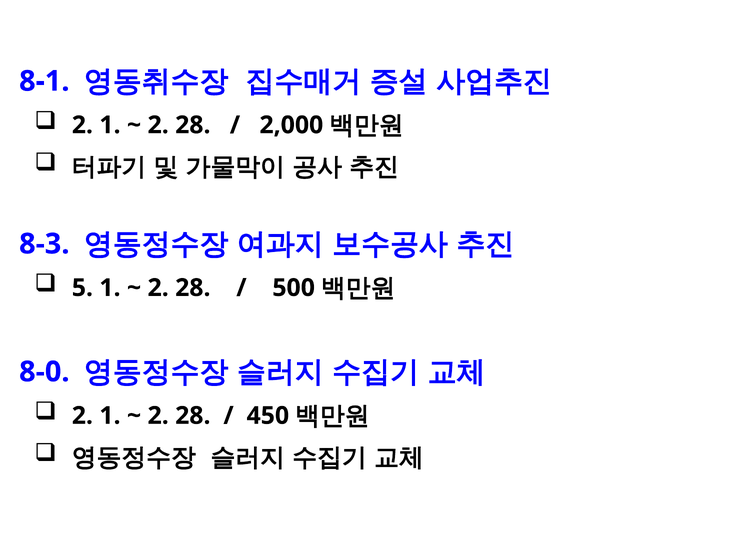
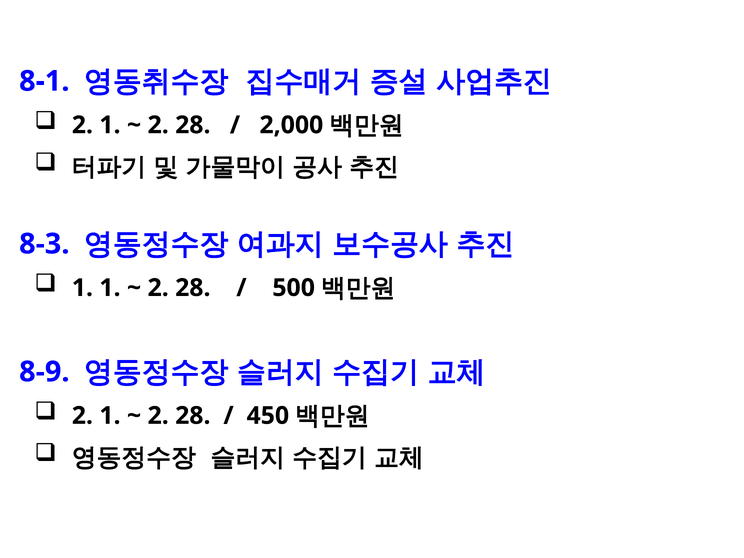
5 at (82, 288): 5 -> 1
8-0: 8-0 -> 8-9
